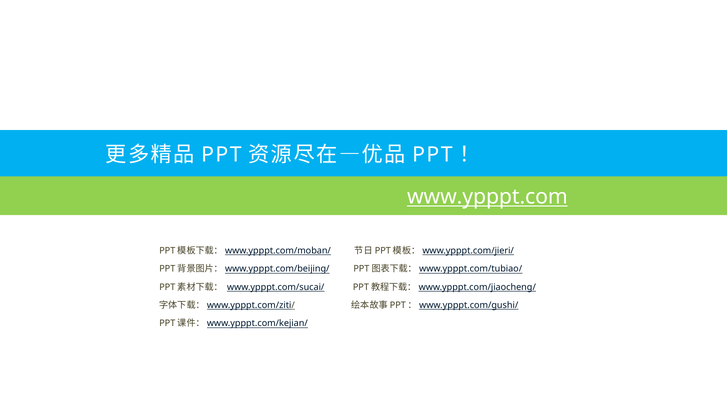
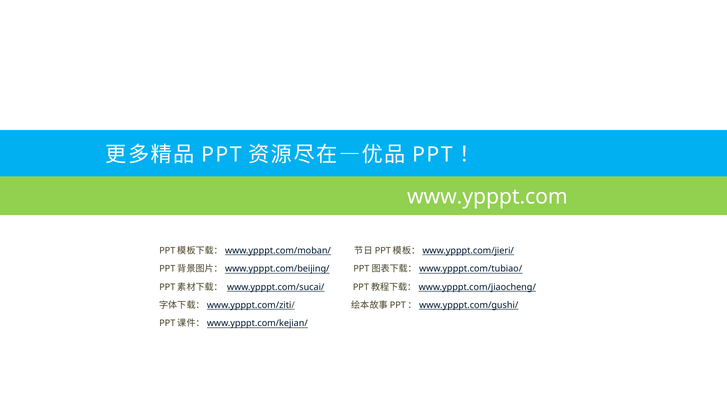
www.ypppt.com underline: present -> none
